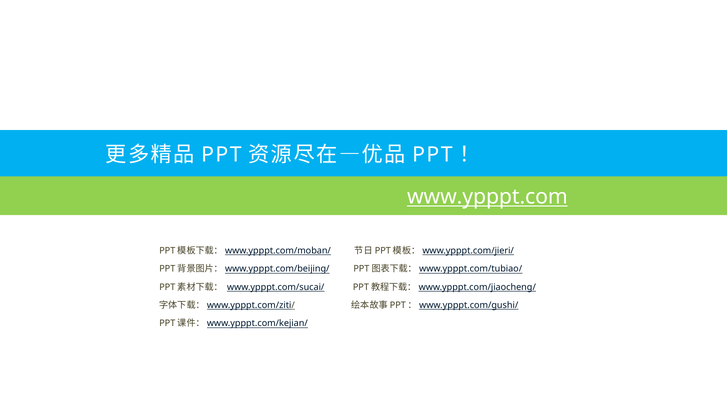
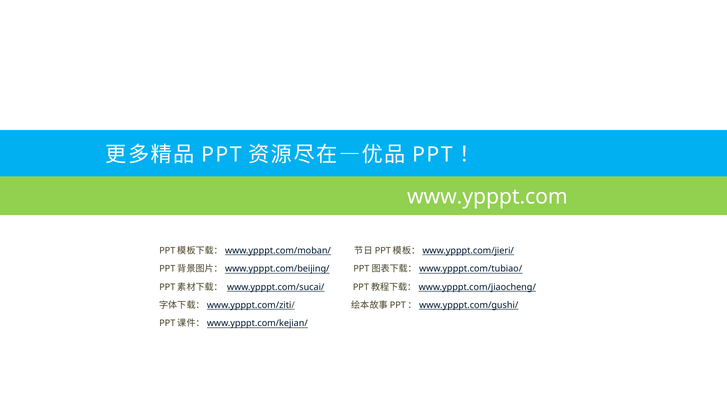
www.ypppt.com underline: present -> none
